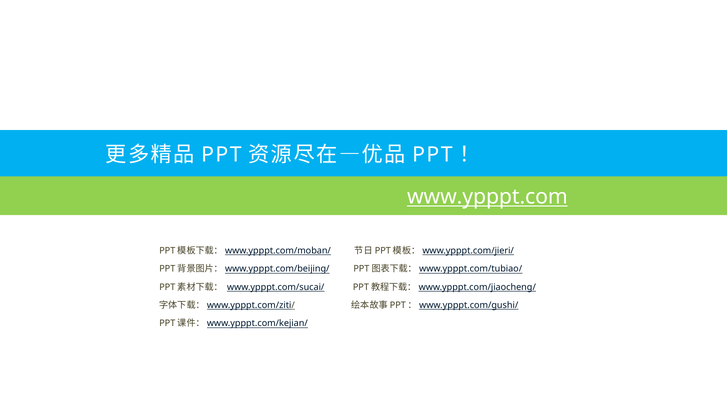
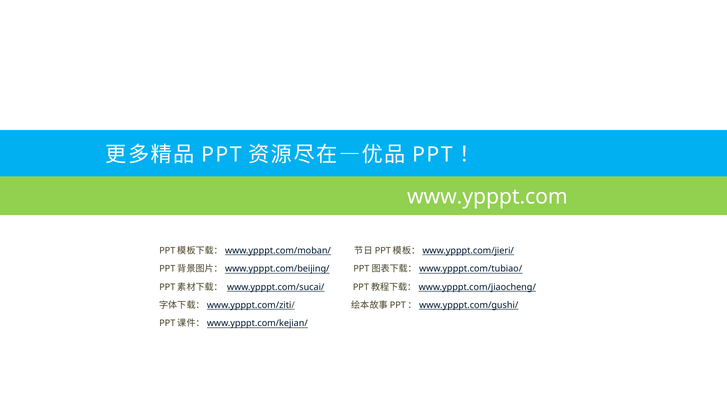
www.ypppt.com underline: present -> none
